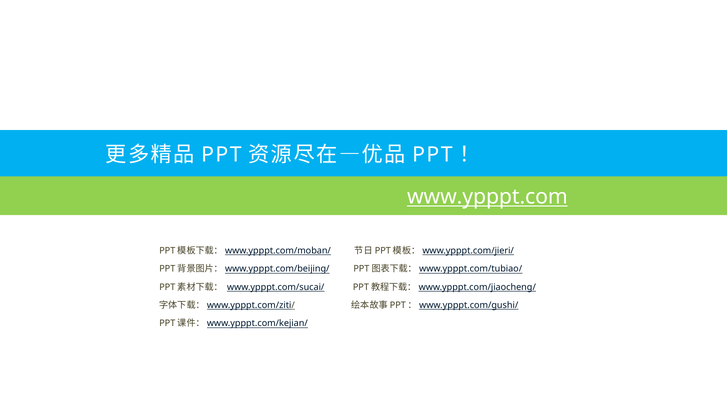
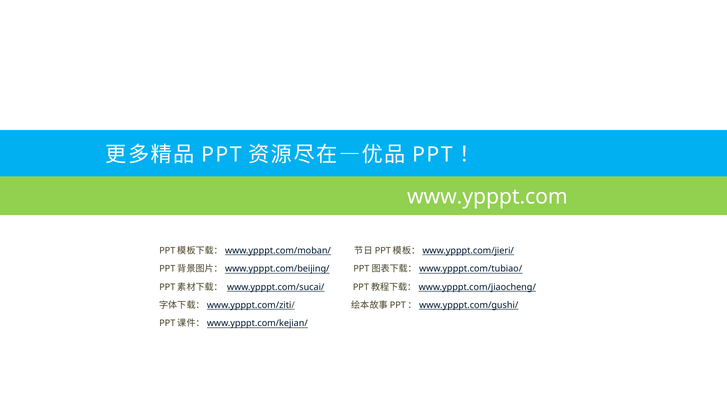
www.ypppt.com underline: present -> none
